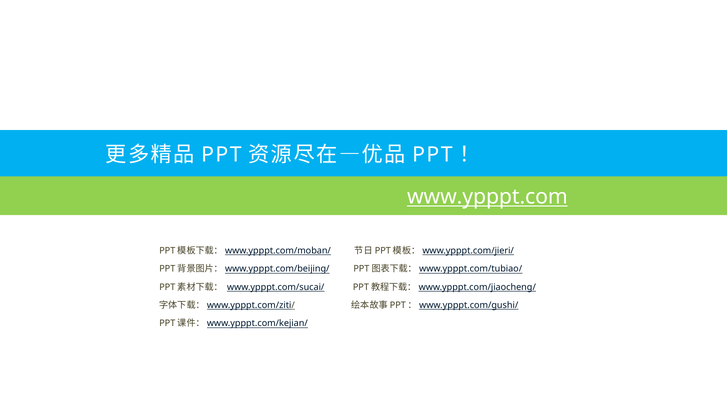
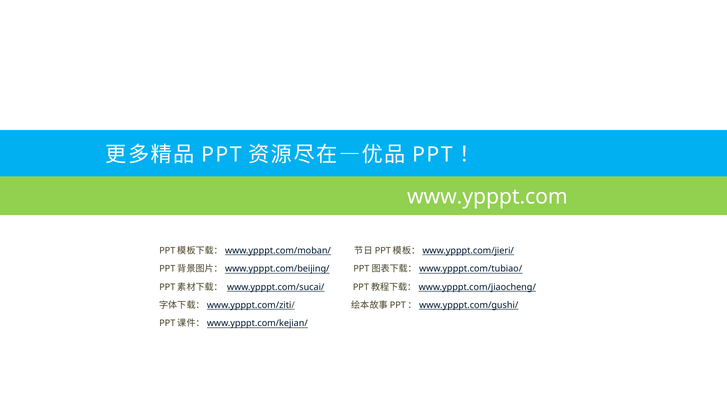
www.ypppt.com underline: present -> none
